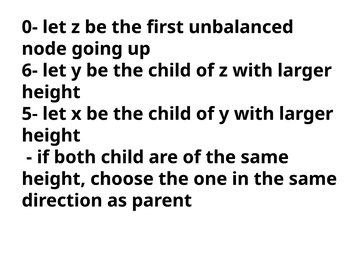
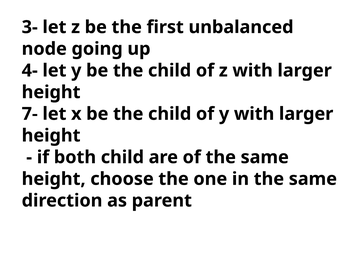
0-: 0- -> 3-
6-: 6- -> 4-
5-: 5- -> 7-
